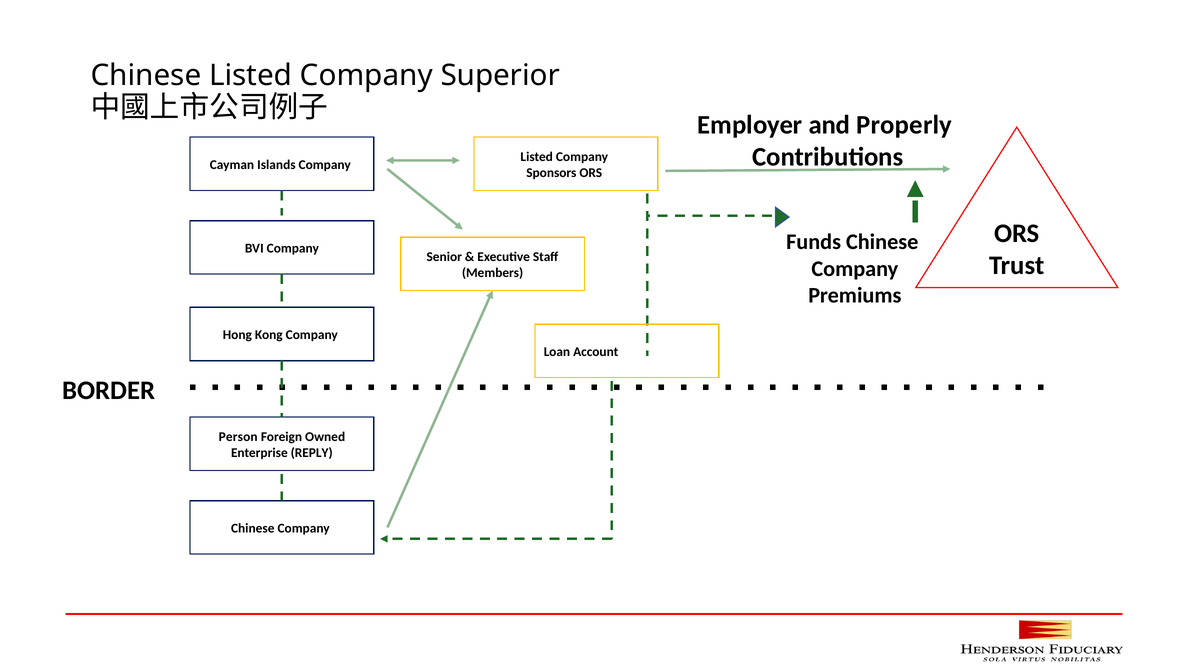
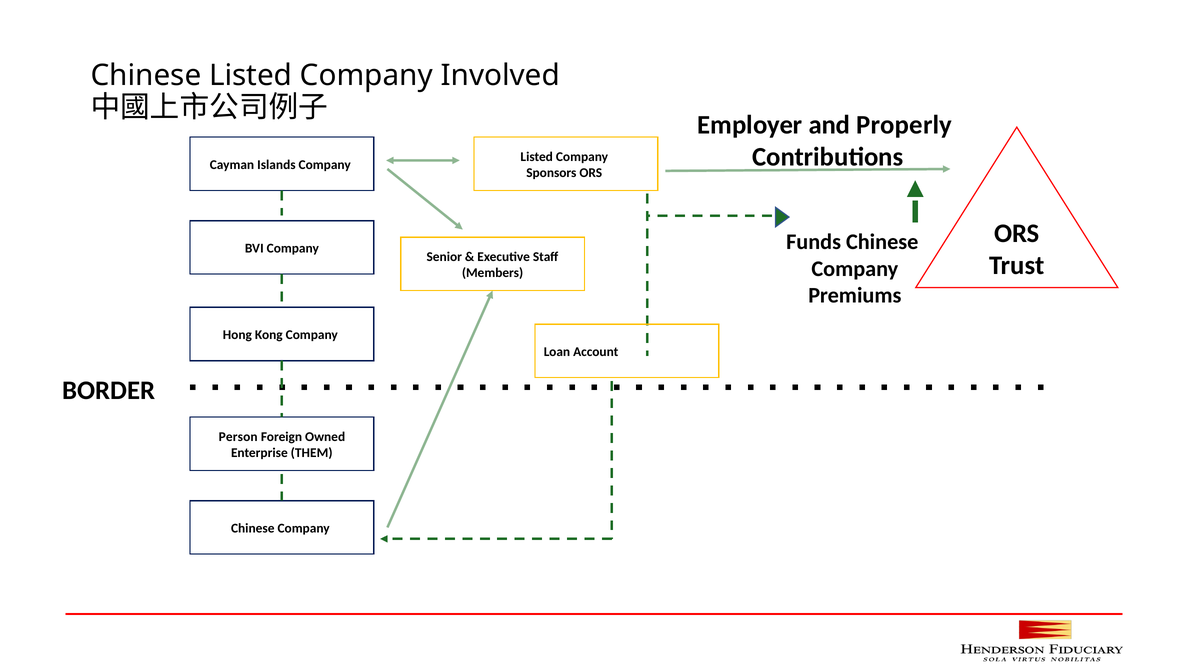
Superior: Superior -> Involved
REPLY: REPLY -> THEM
